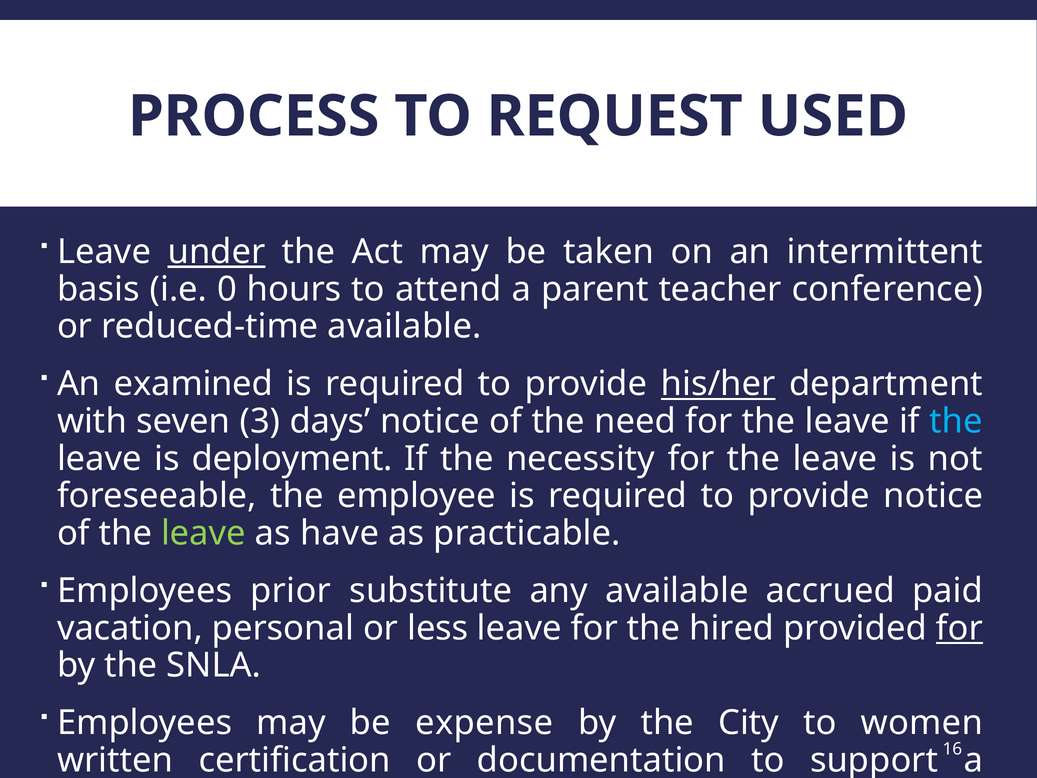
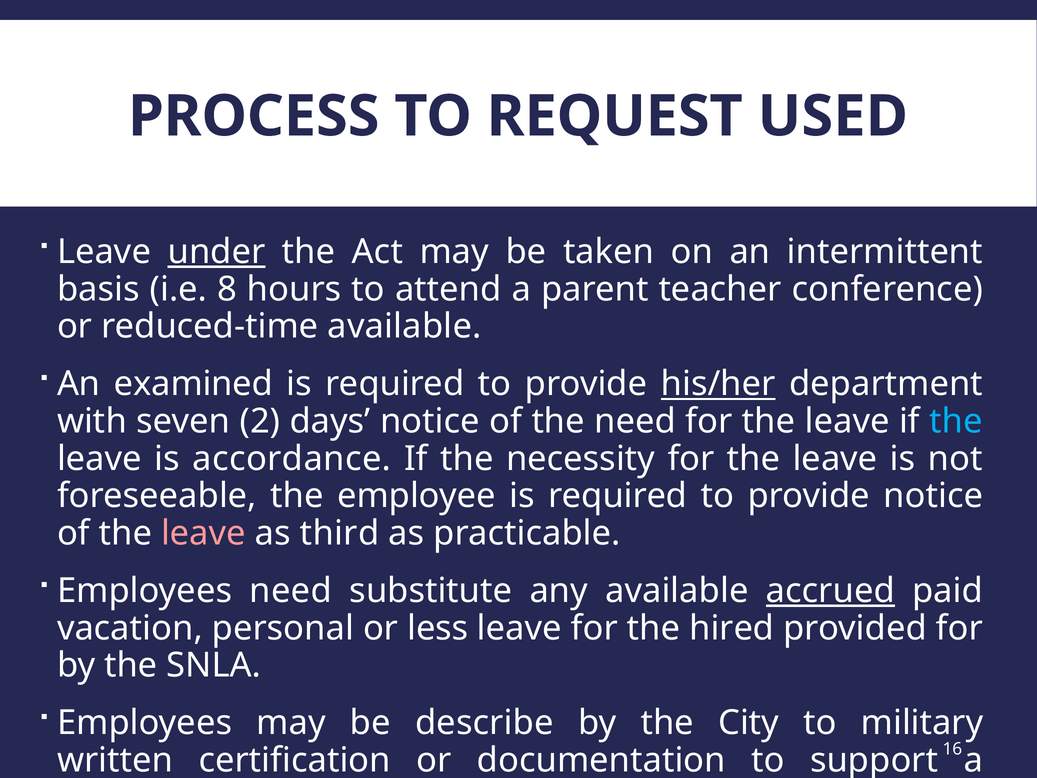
0: 0 -> 8
3: 3 -> 2
deployment: deployment -> accordance
leave at (203, 533) colour: light green -> pink
have: have -> third
Employees prior: prior -> need
accrued underline: none -> present
for at (959, 628) underline: present -> none
expense: expense -> describe
women: women -> military
